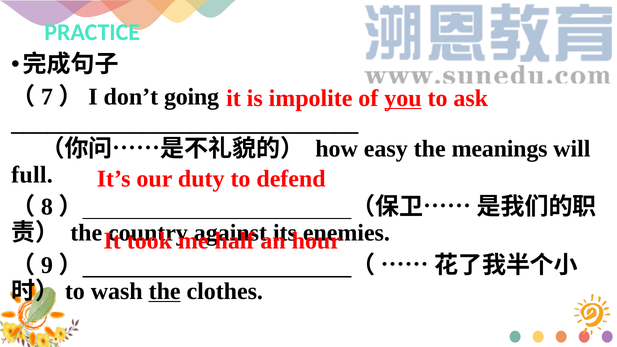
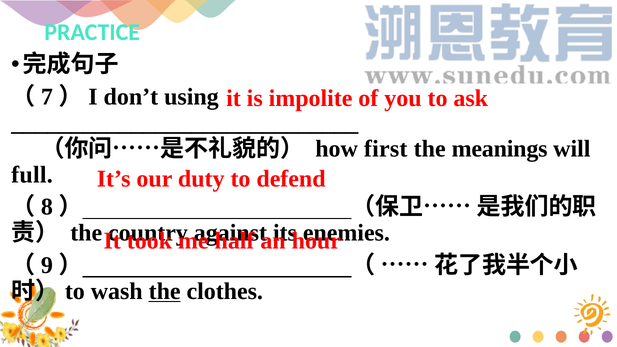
you underline: present -> none
going: going -> using
easy: easy -> first
